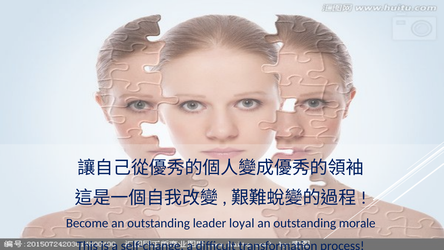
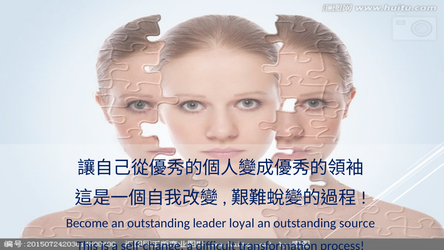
morale: morale -> source
